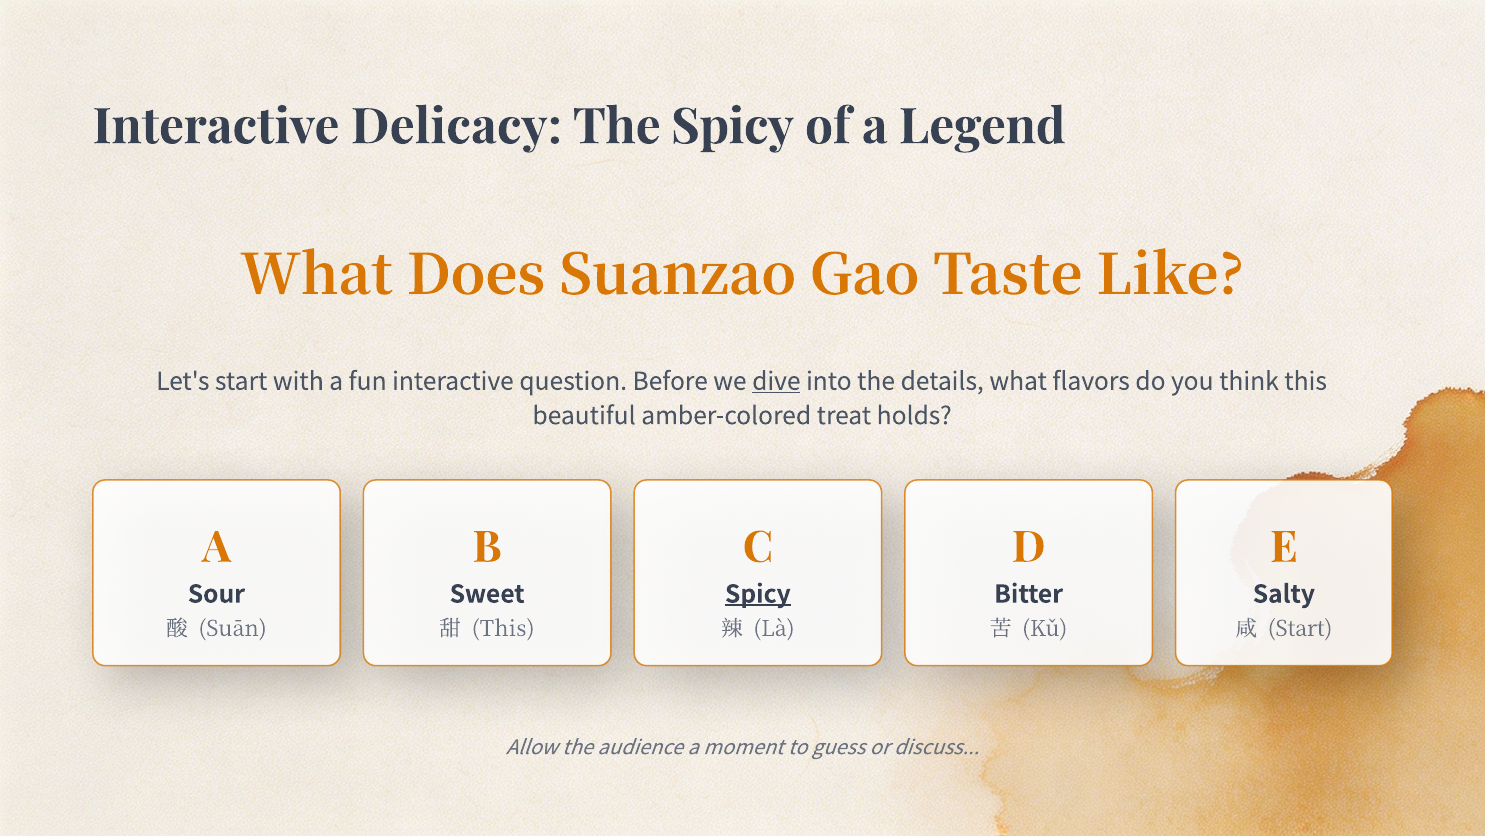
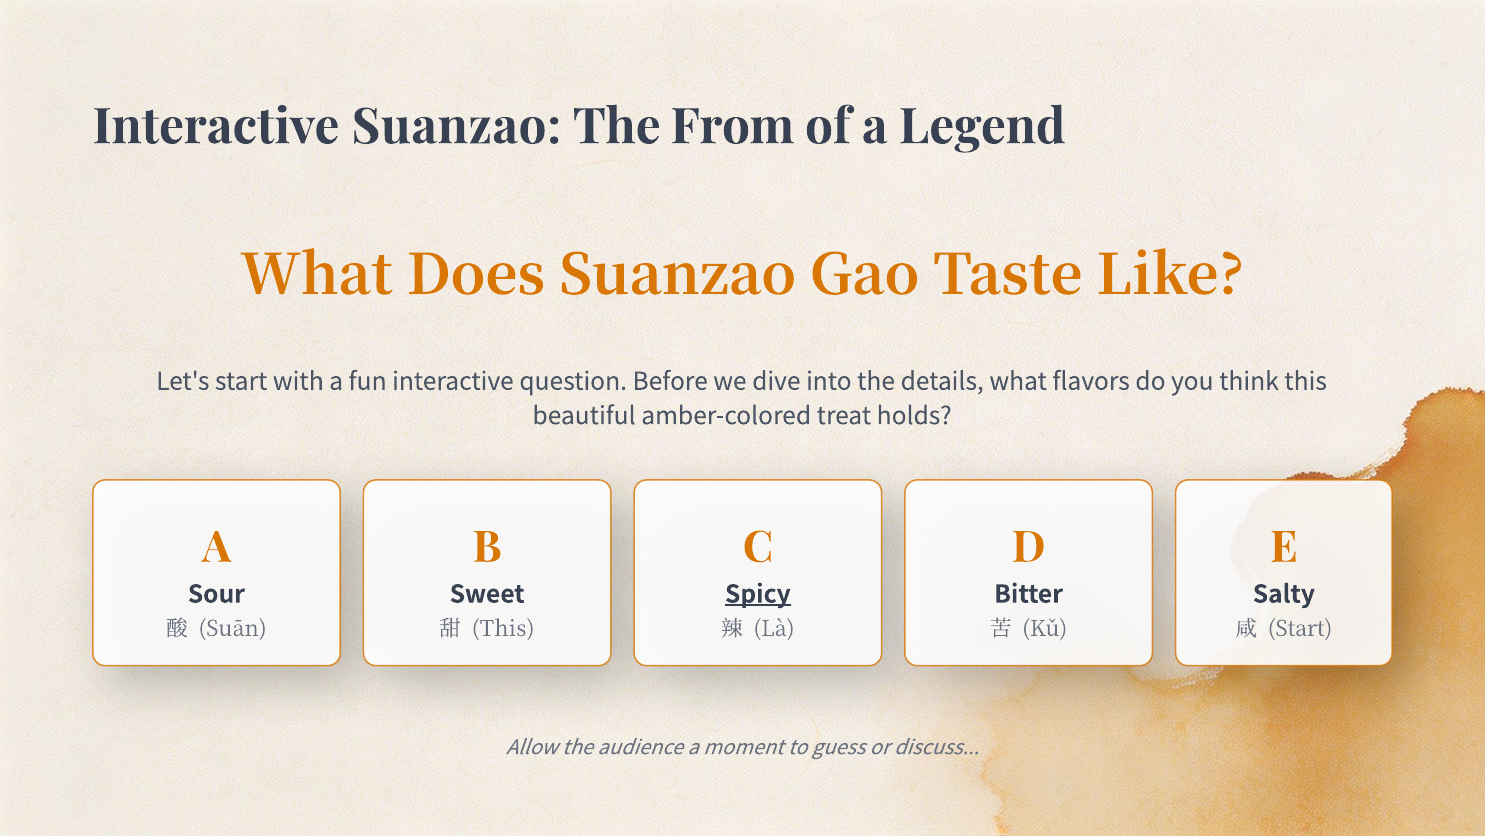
Interactive Delicacy: Delicacy -> Suanzao
The Spicy: Spicy -> From
dive underline: present -> none
